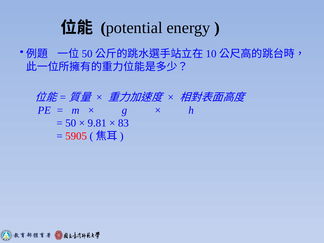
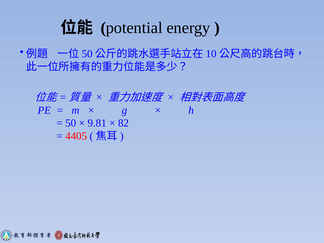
83: 83 -> 82
5905: 5905 -> 4405
